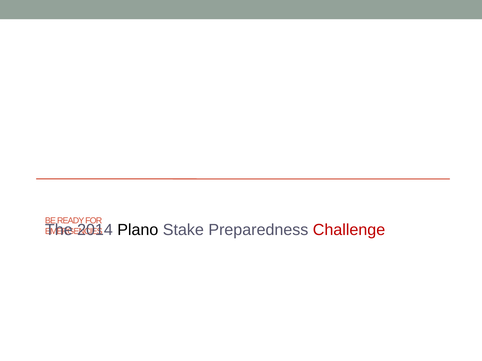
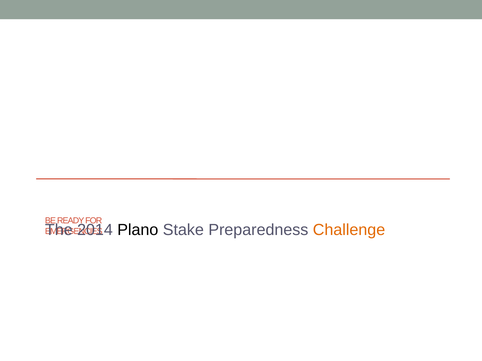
Challenge colour: red -> orange
